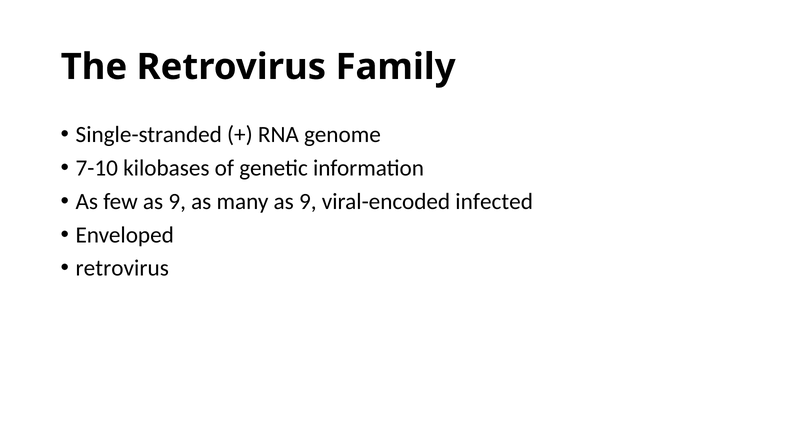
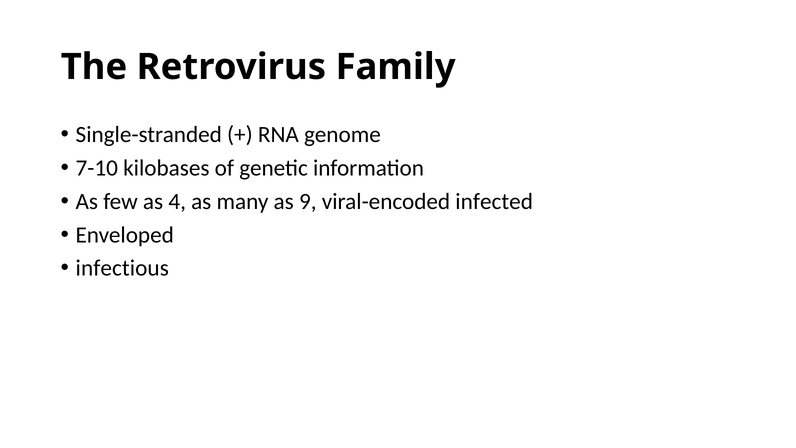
few as 9: 9 -> 4
retrovirus at (122, 268): retrovirus -> infectious
